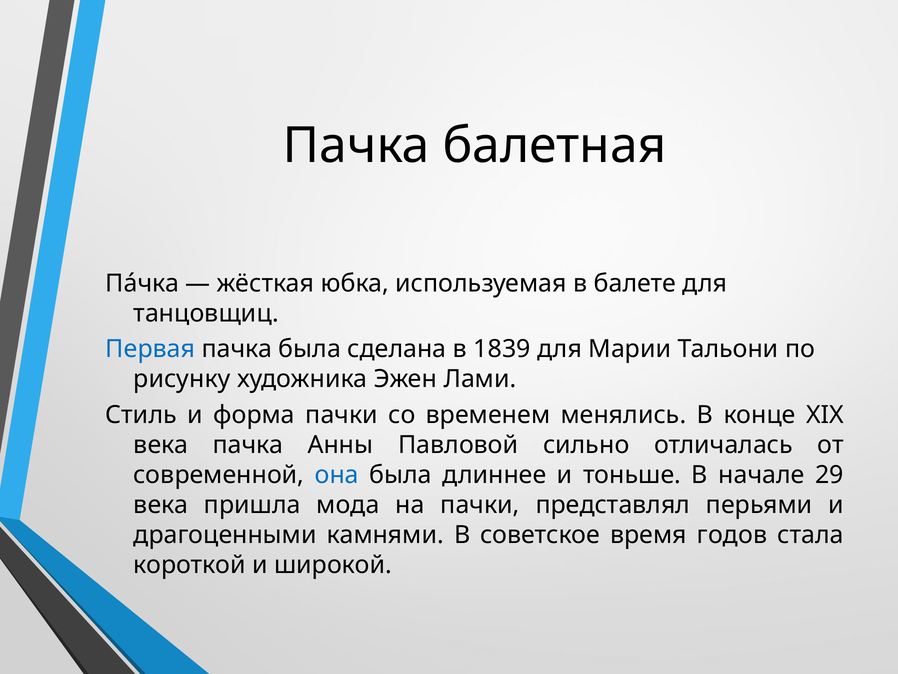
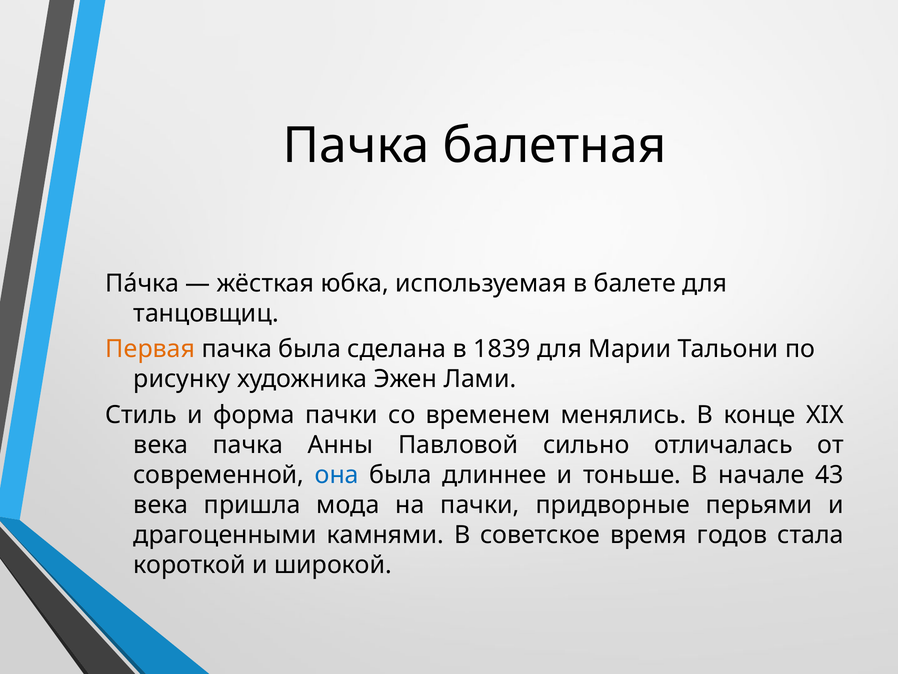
Первая colour: blue -> orange
29: 29 -> 43
представлял: представлял -> придворные
